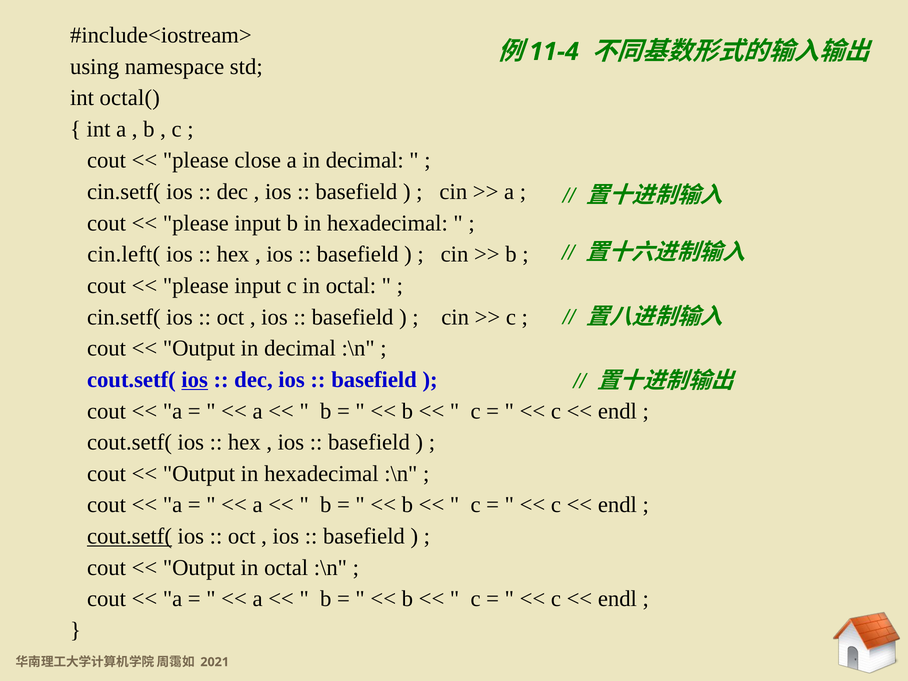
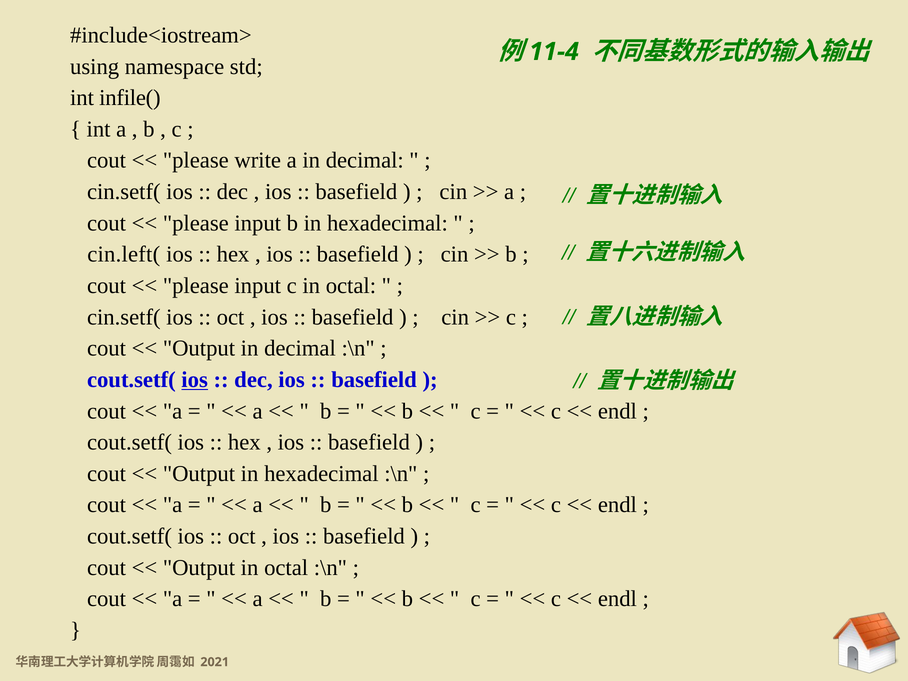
octal(: octal( -> infile(
close: close -> write
cout.setf( at (130, 536) underline: present -> none
